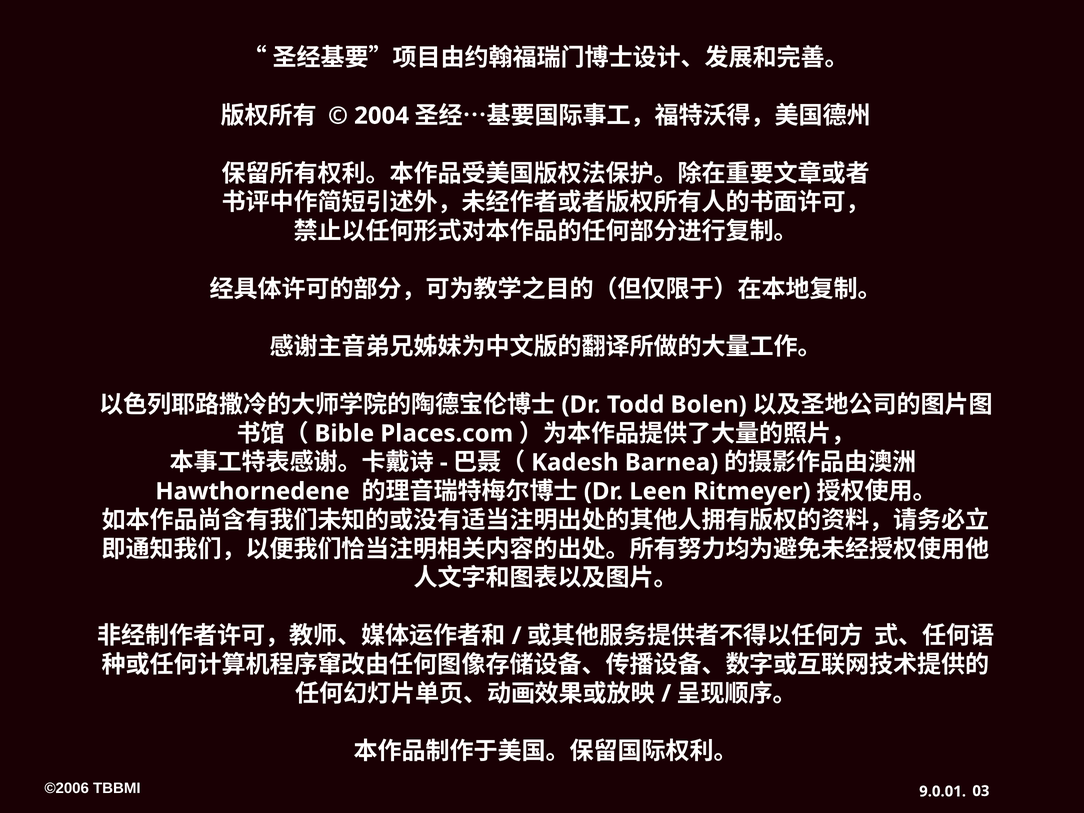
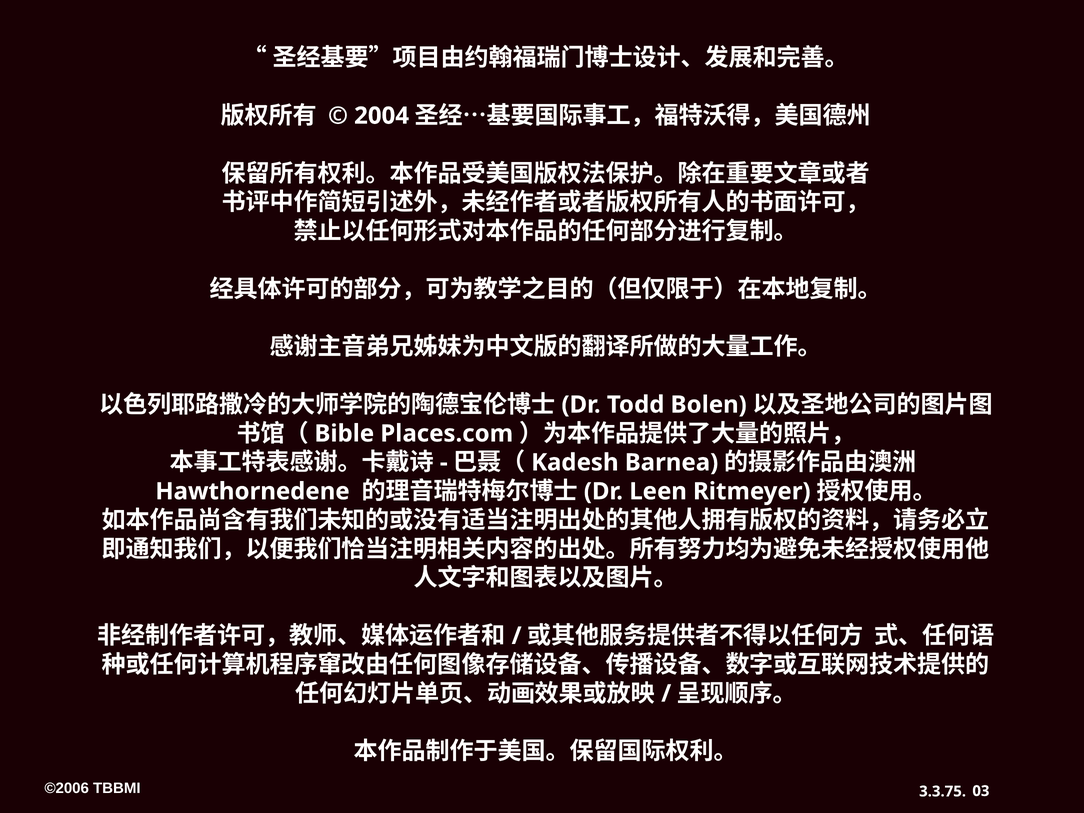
9.0.01: 9.0.01 -> 3.3.75
